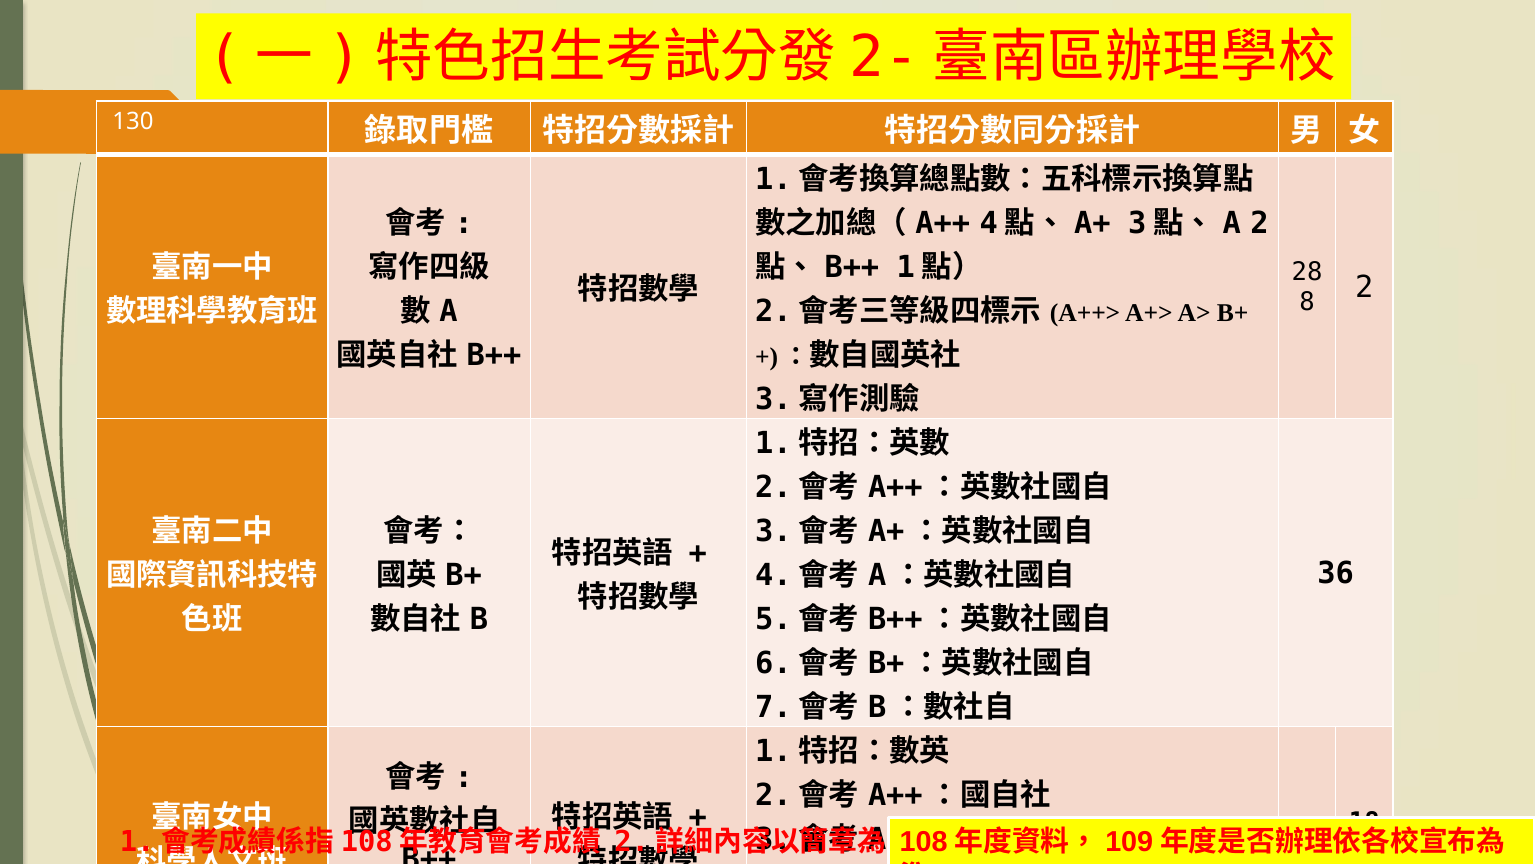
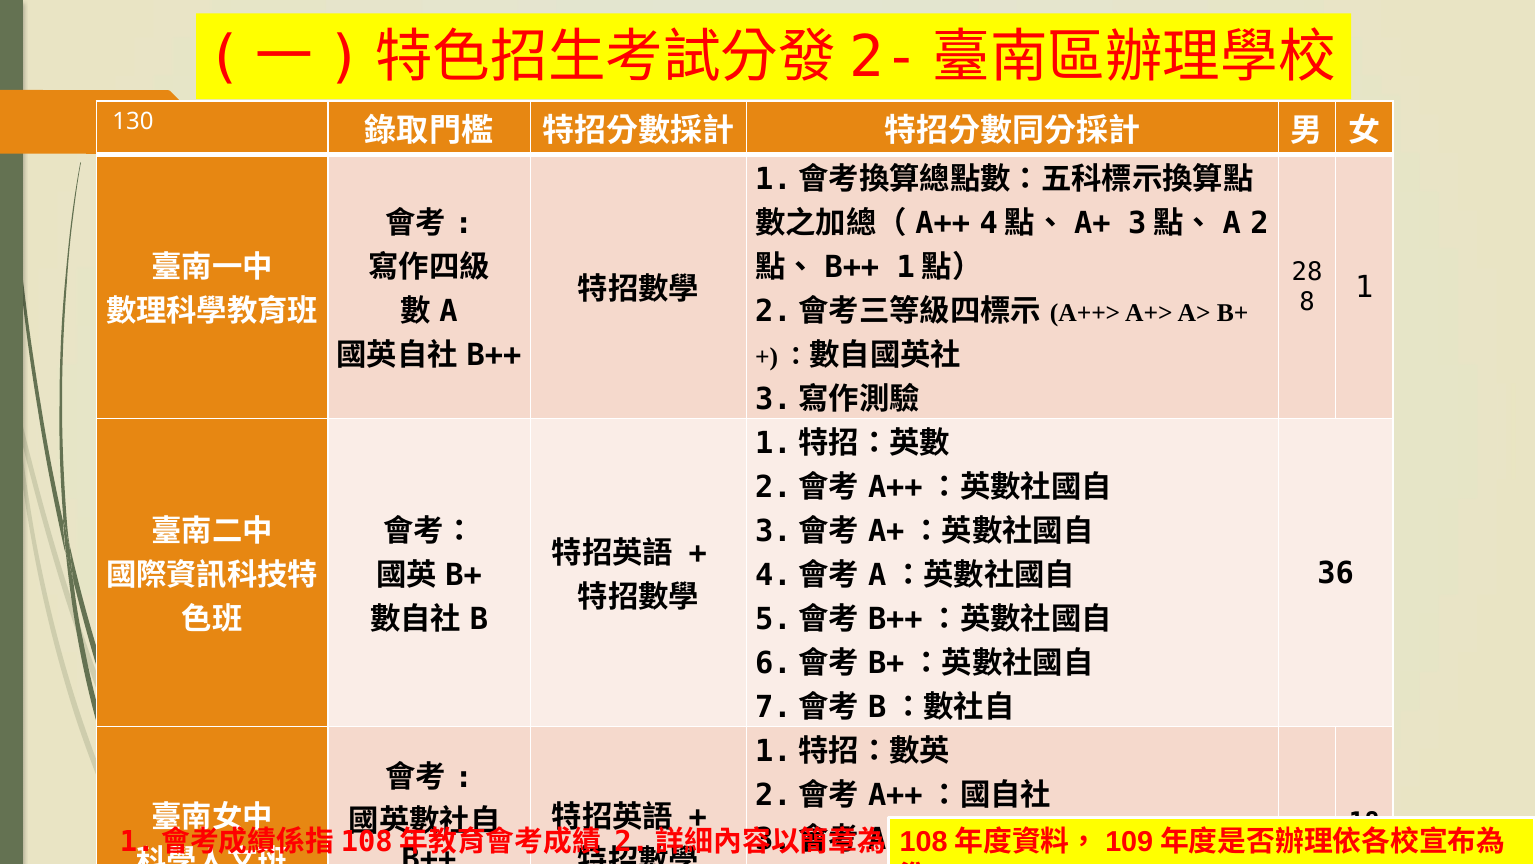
2 at (1364, 287): 2 -> 1
